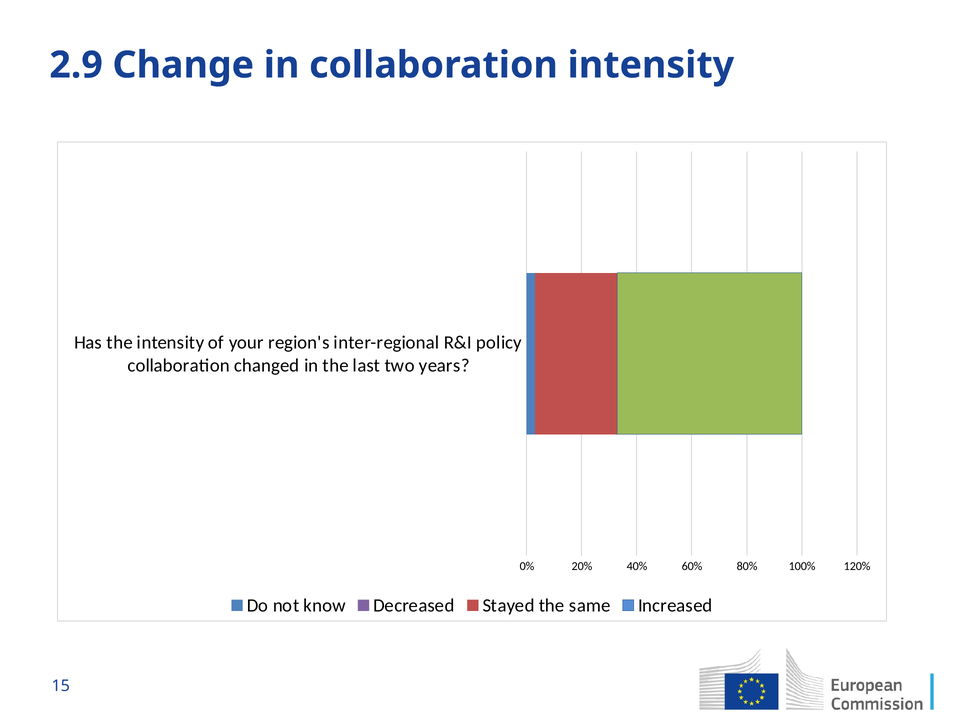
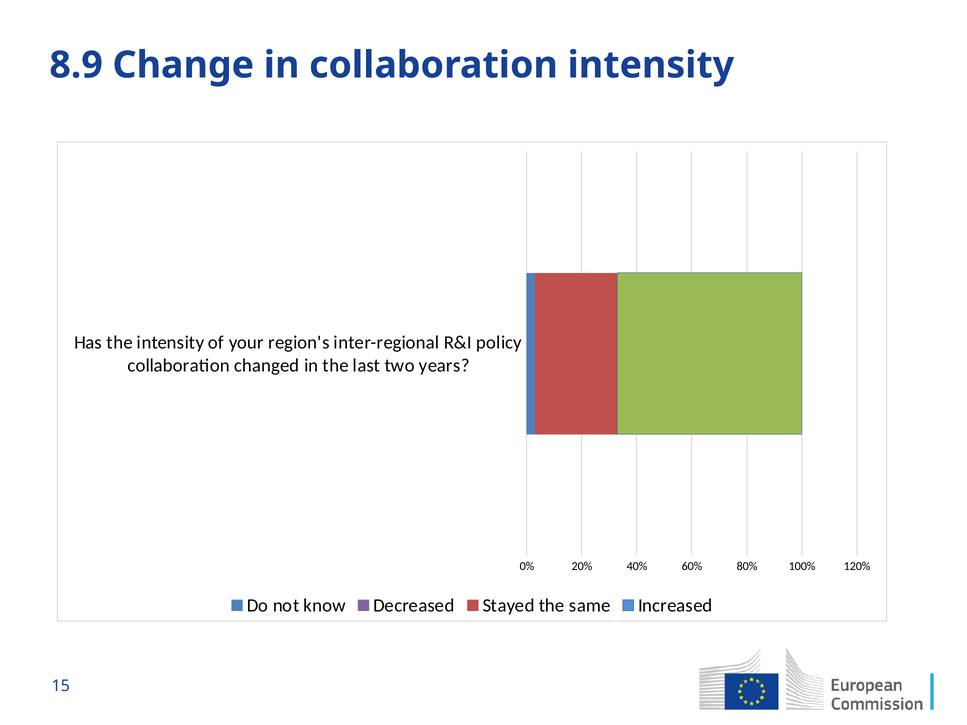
2.9: 2.9 -> 8.9
